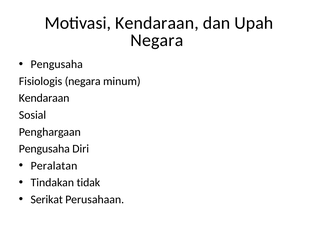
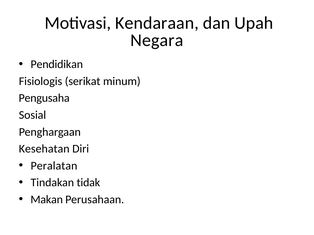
Pengusaha at (57, 64): Pengusaha -> Pendidikan
Fisiologis negara: negara -> serikat
Kendaraan at (44, 98): Kendaraan -> Pengusaha
Pengusaha at (44, 149): Pengusaha -> Kesehatan
Serikat: Serikat -> Makan
